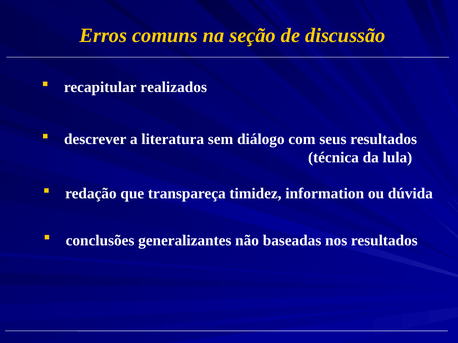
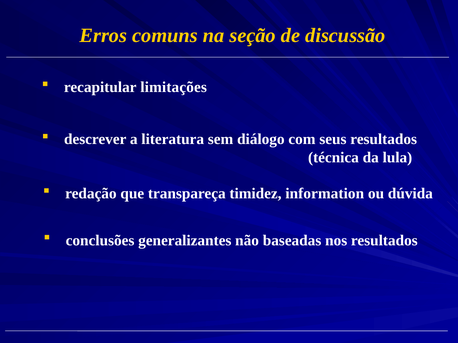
realizados: realizados -> limitações
